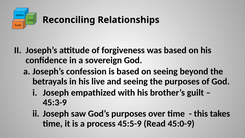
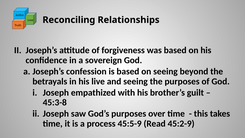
45:3-9: 45:3-9 -> 45:3-8
45:0-9: 45:0-9 -> 45:2-9
